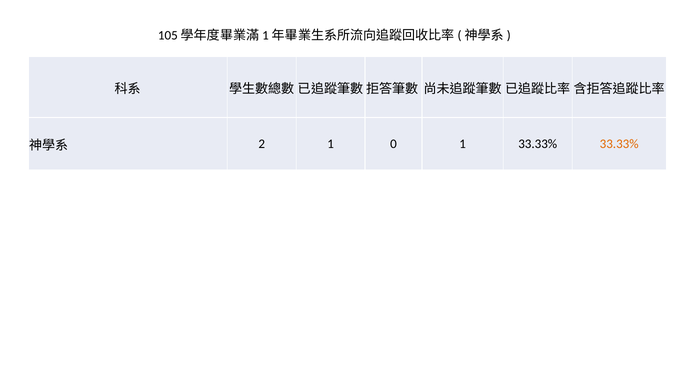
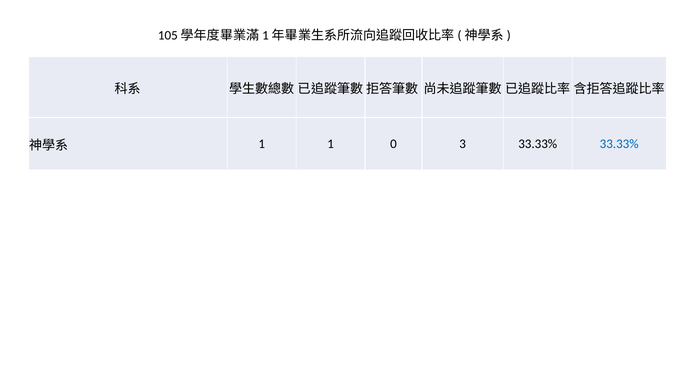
2 at (262, 144): 2 -> 1
0 1: 1 -> 3
33.33% at (619, 144) colour: orange -> blue
